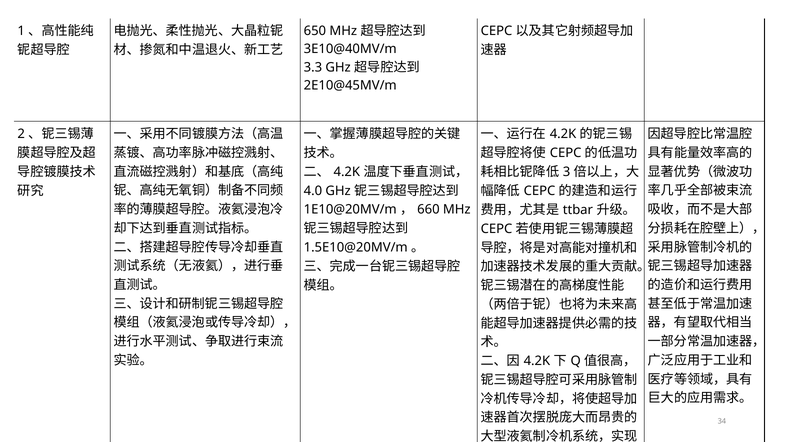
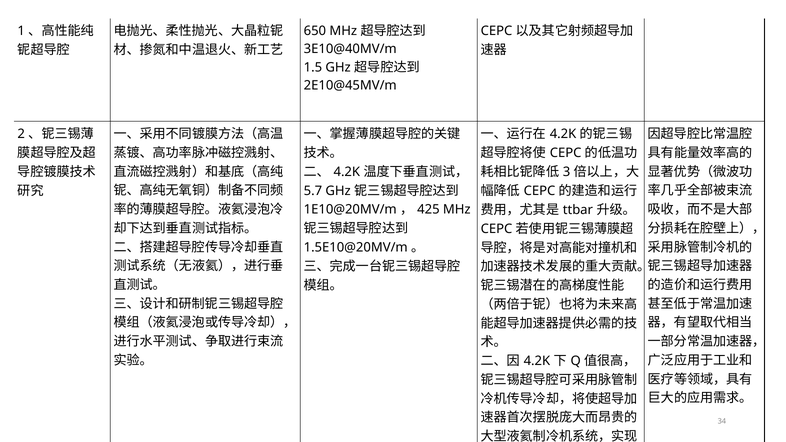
3.3: 3.3 -> 1.5
4.0: 4.0 -> 5.7
660: 660 -> 425
